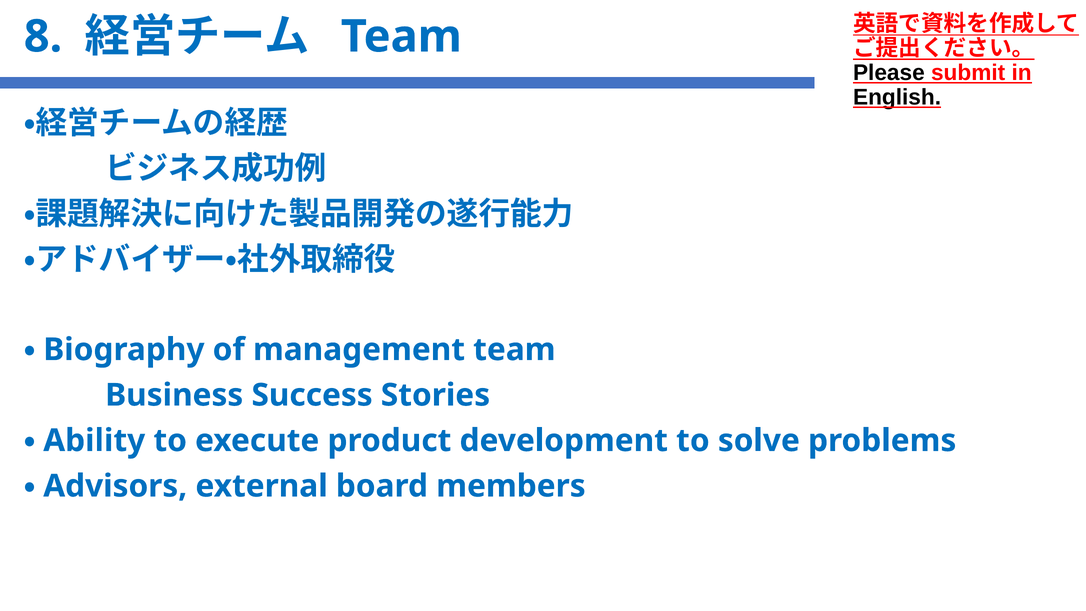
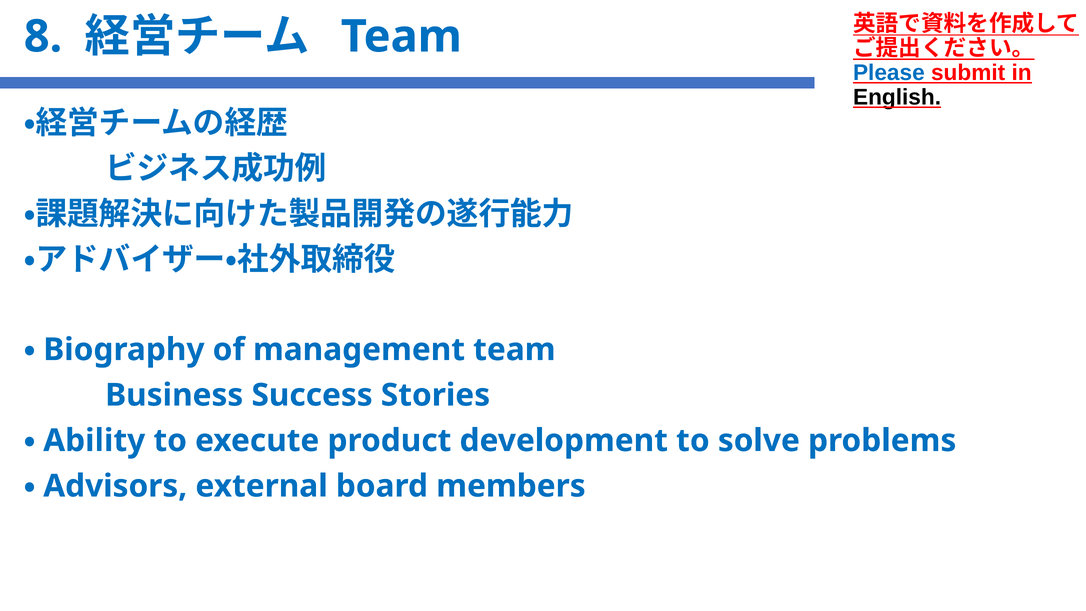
Please colour: black -> blue
